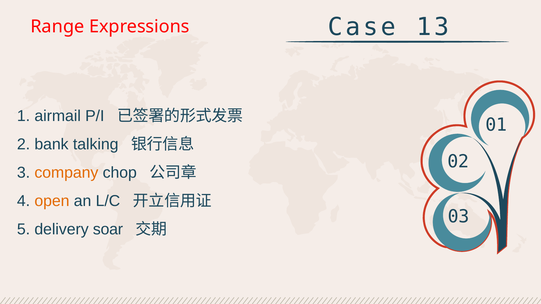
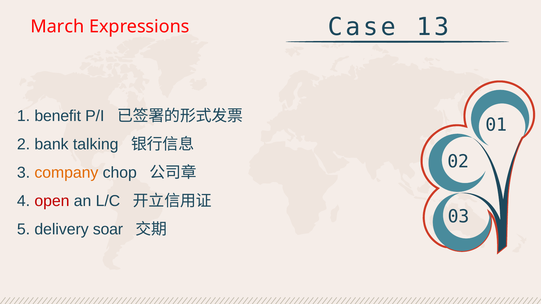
Range: Range -> March
airmail: airmail -> benefit
open colour: orange -> red
